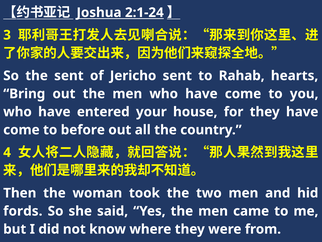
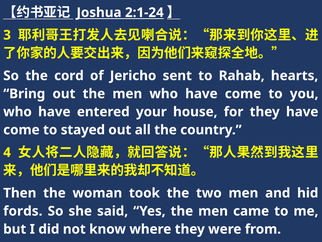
the sent: sent -> cord
before: before -> stayed
